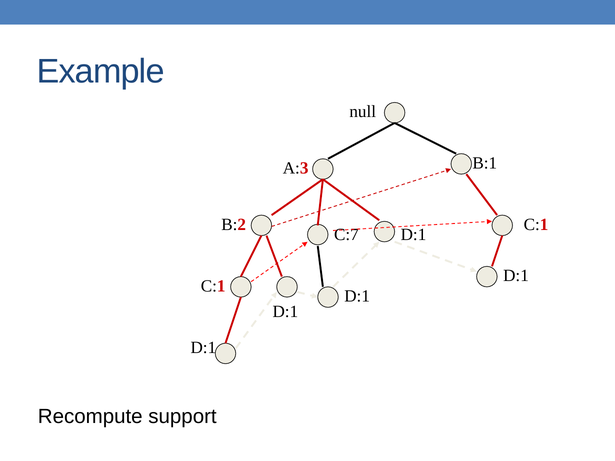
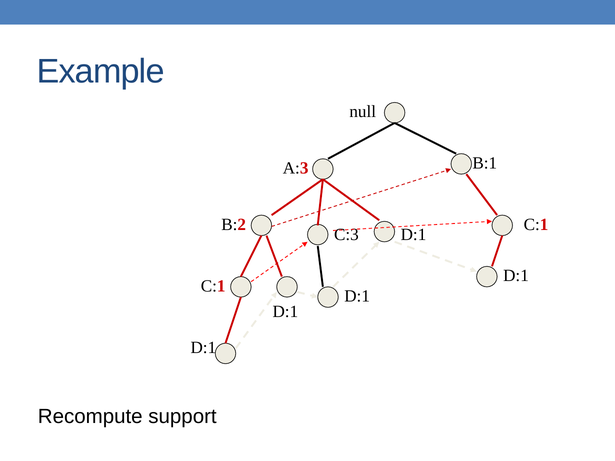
C:7: C:7 -> C:3
